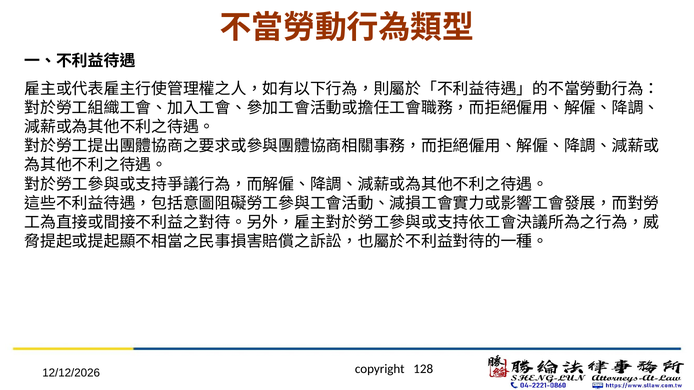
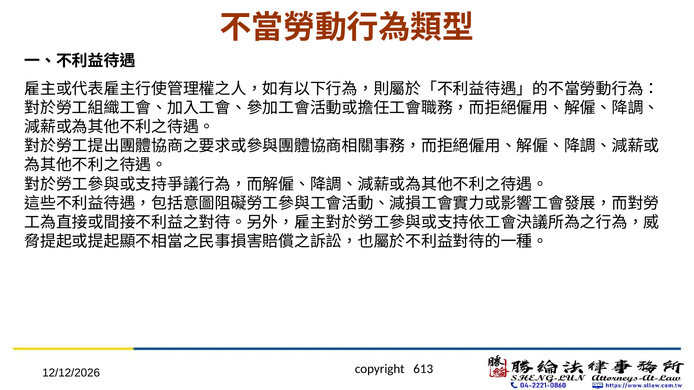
128: 128 -> 613
